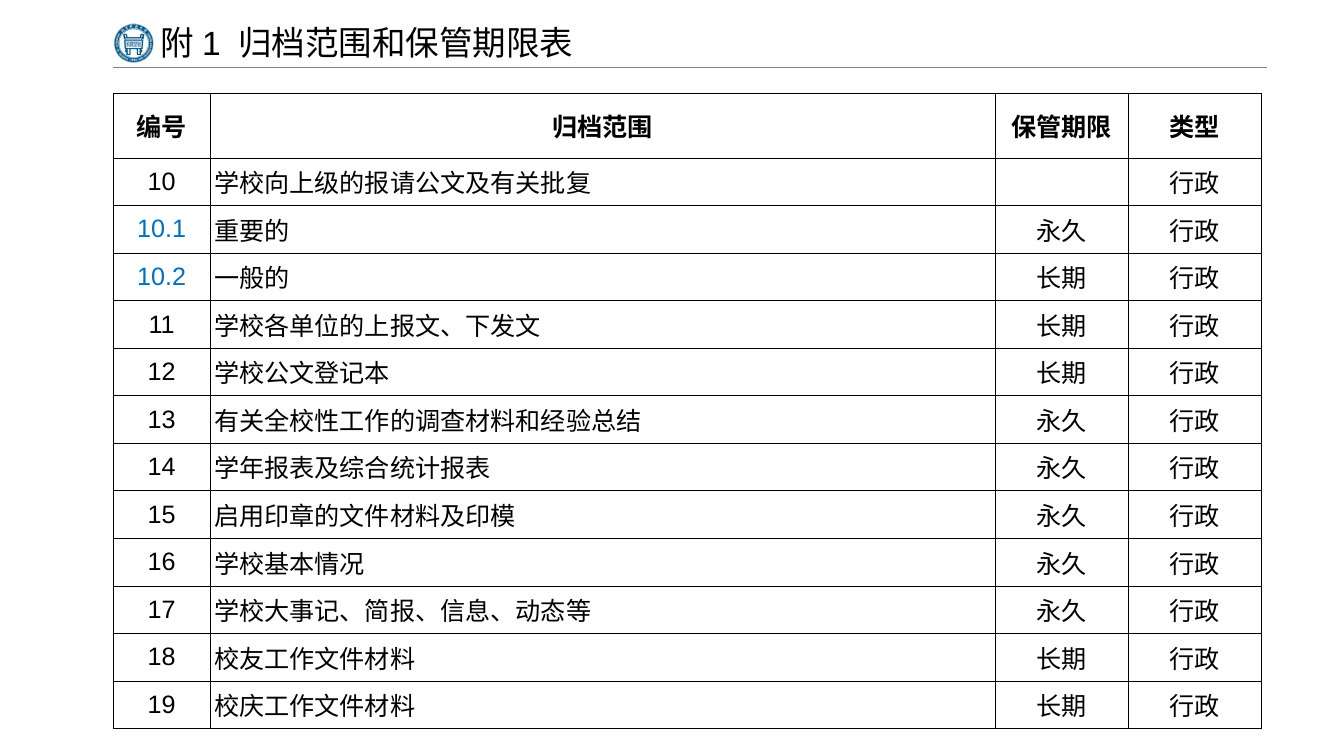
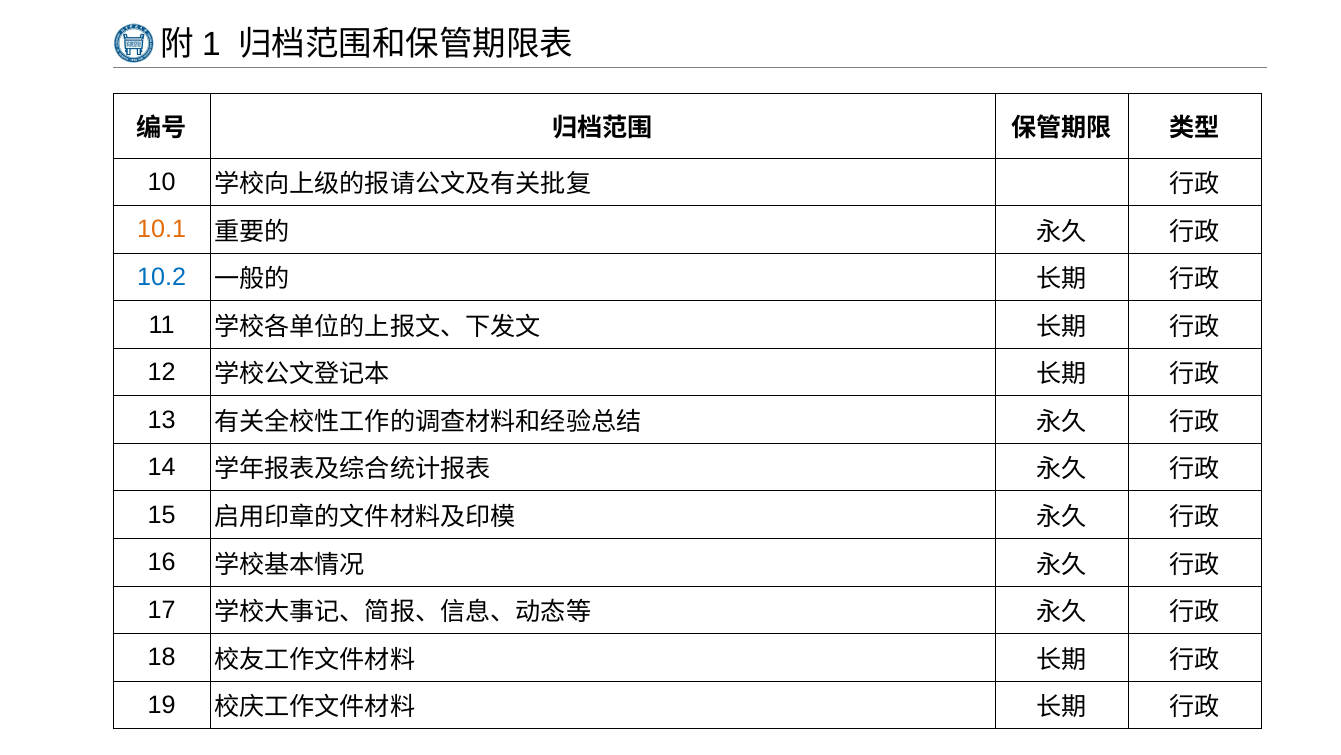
10.1 colour: blue -> orange
